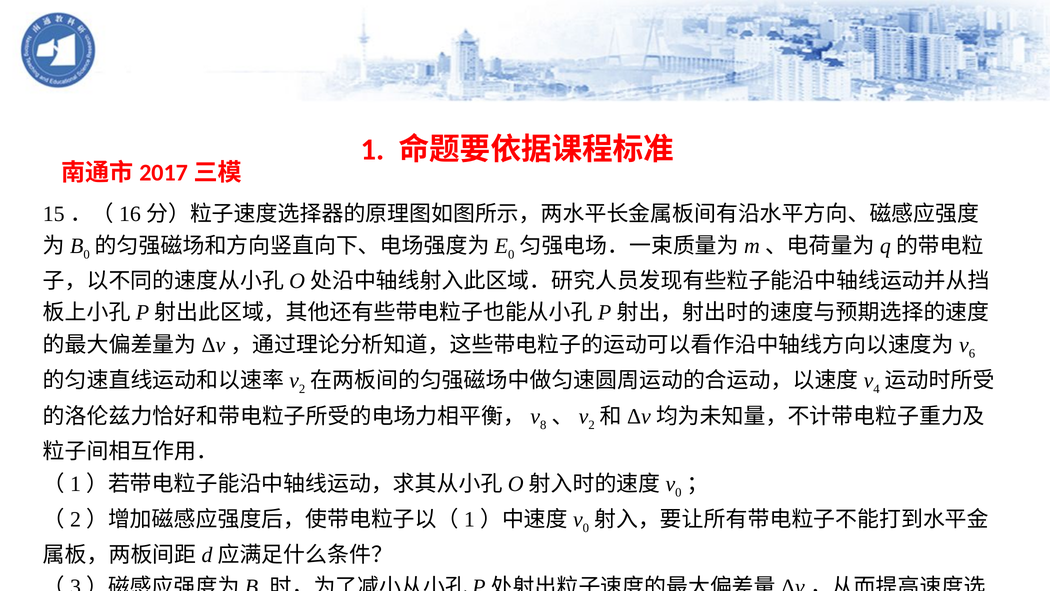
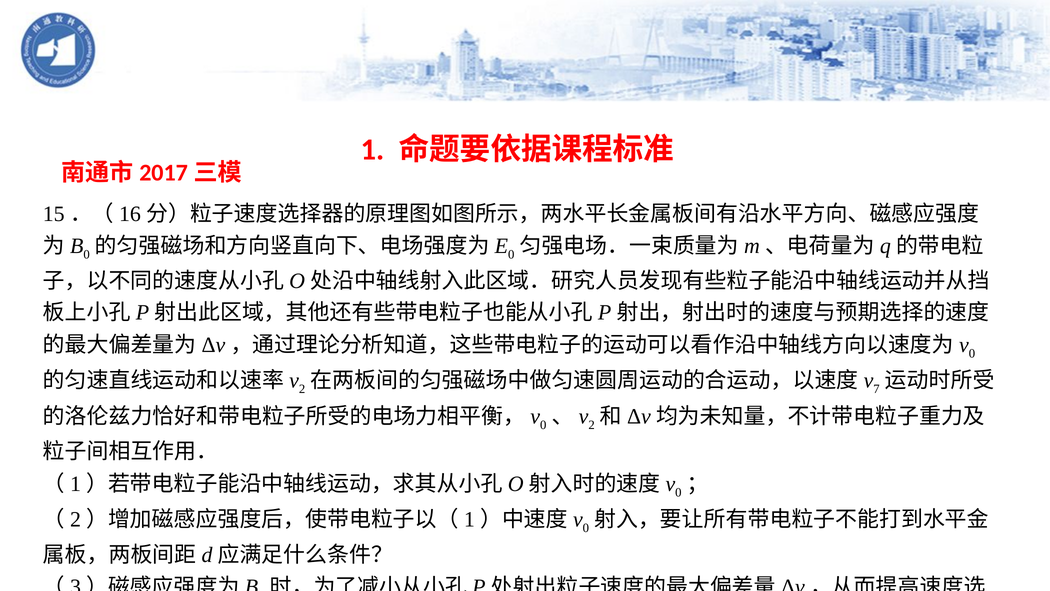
6 at (972, 353): 6 -> 0
4: 4 -> 7
8 at (543, 425): 8 -> 0
